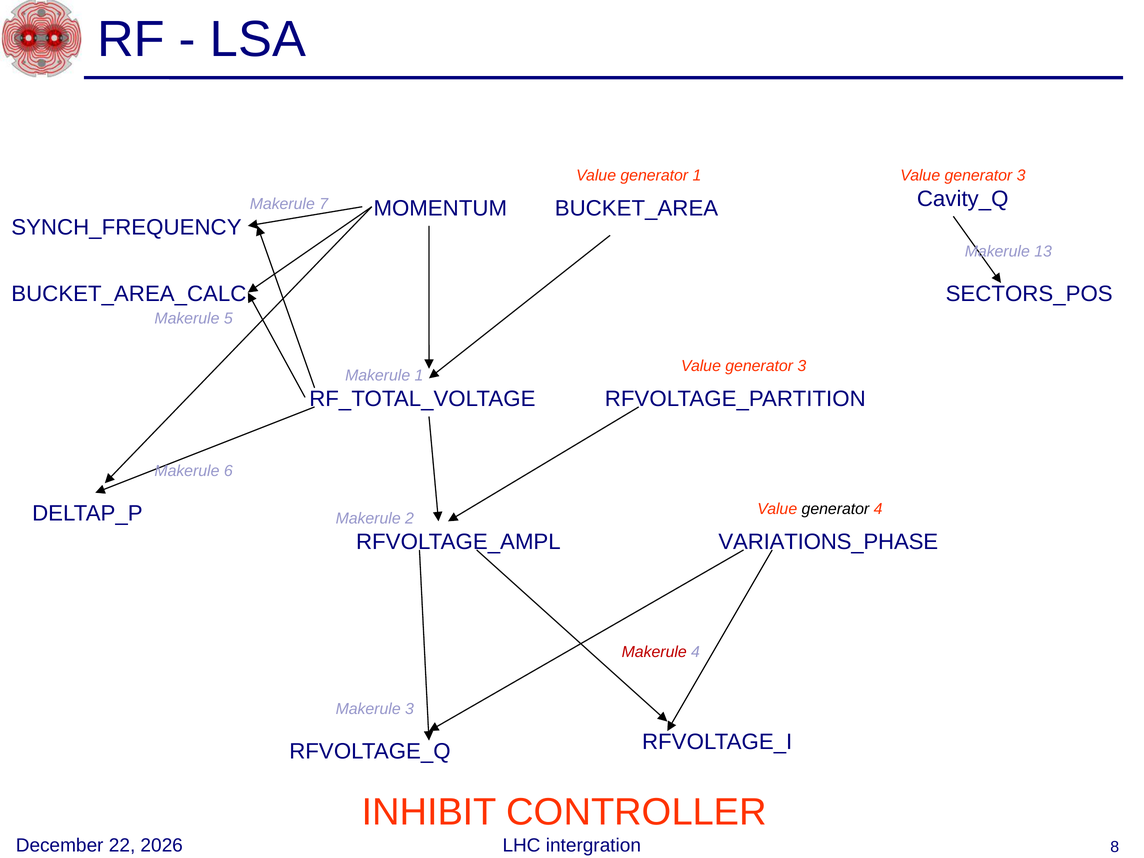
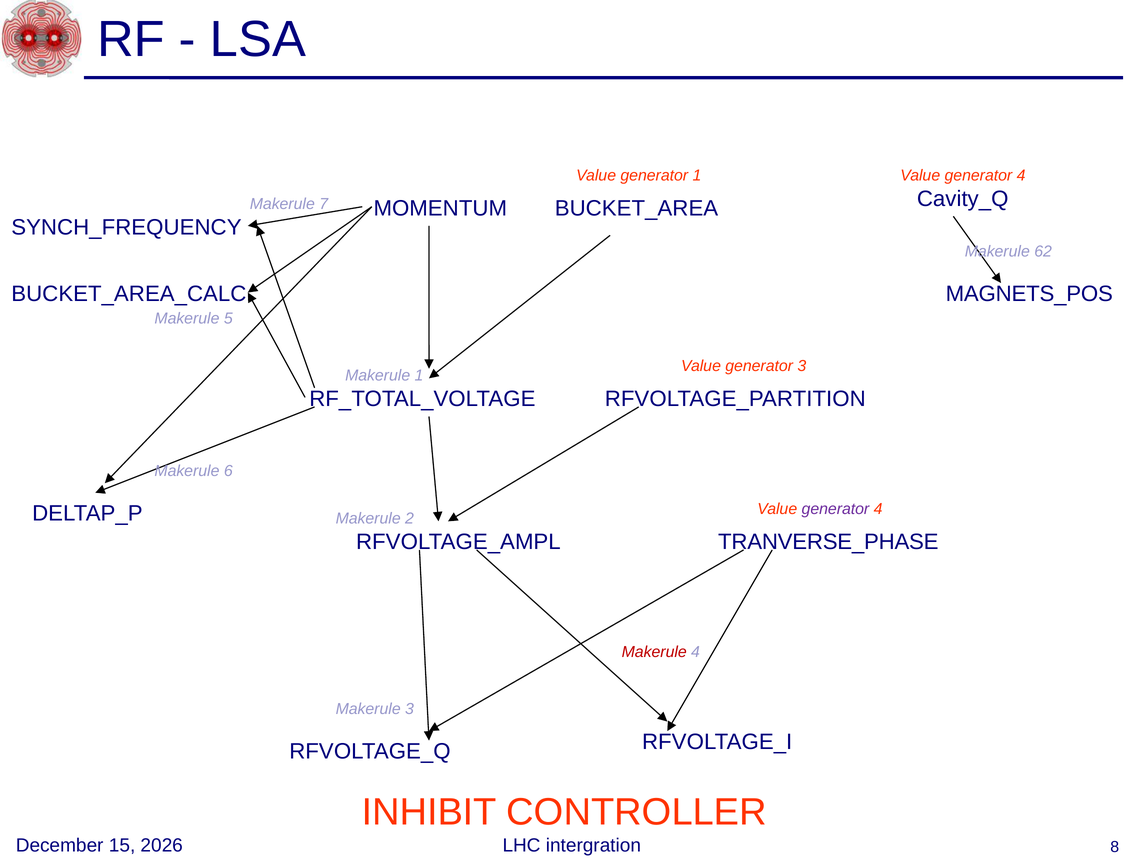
1 Value generator 3: 3 -> 4
13: 13 -> 62
SECTORS_POS: SECTORS_POS -> MAGNETS_POS
generator at (835, 509) colour: black -> purple
VARIATIONS_PHASE: VARIATIONS_PHASE -> TRANVERSE_PHASE
22: 22 -> 15
